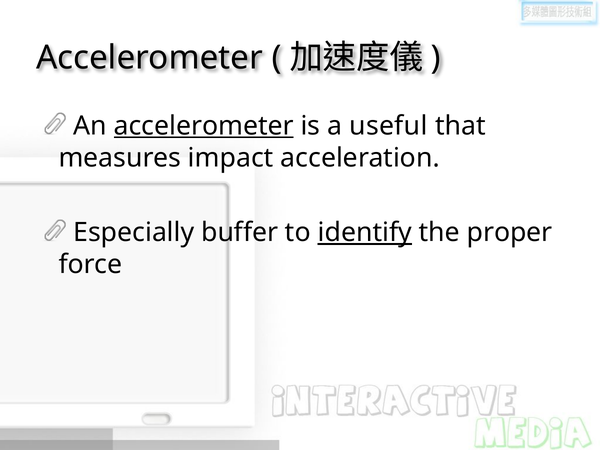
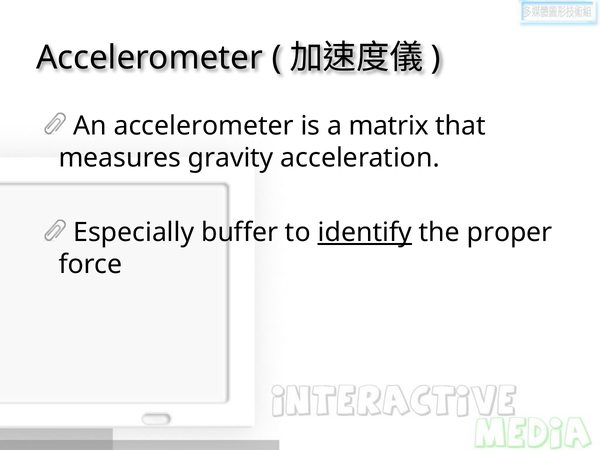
accelerometer at (204, 126) underline: present -> none
useful: useful -> matrix
impact: impact -> gravity
